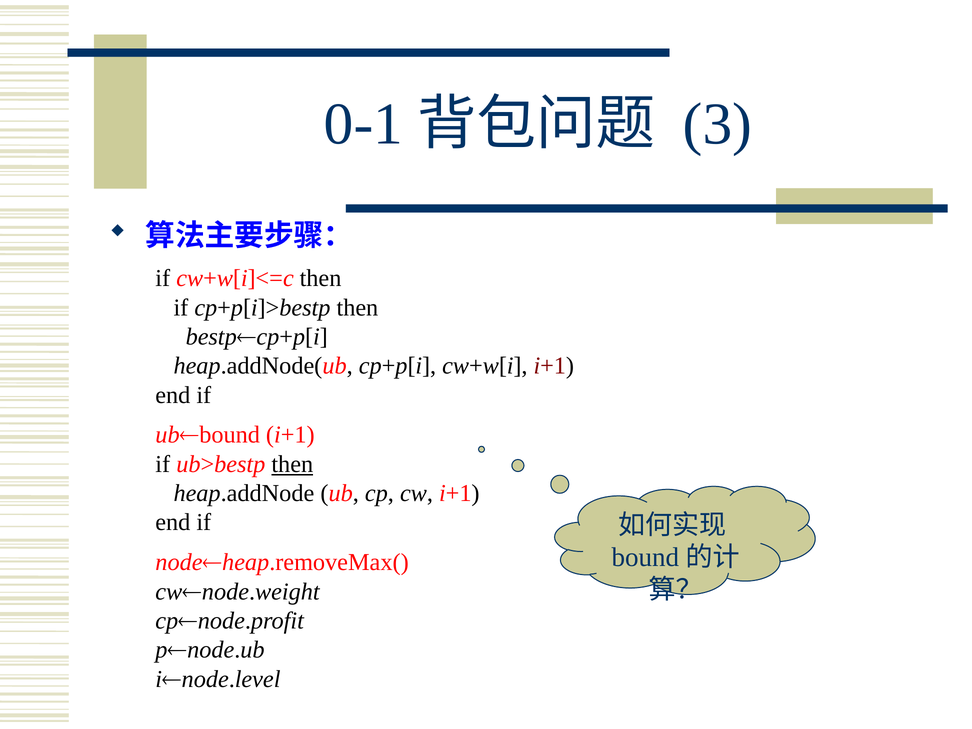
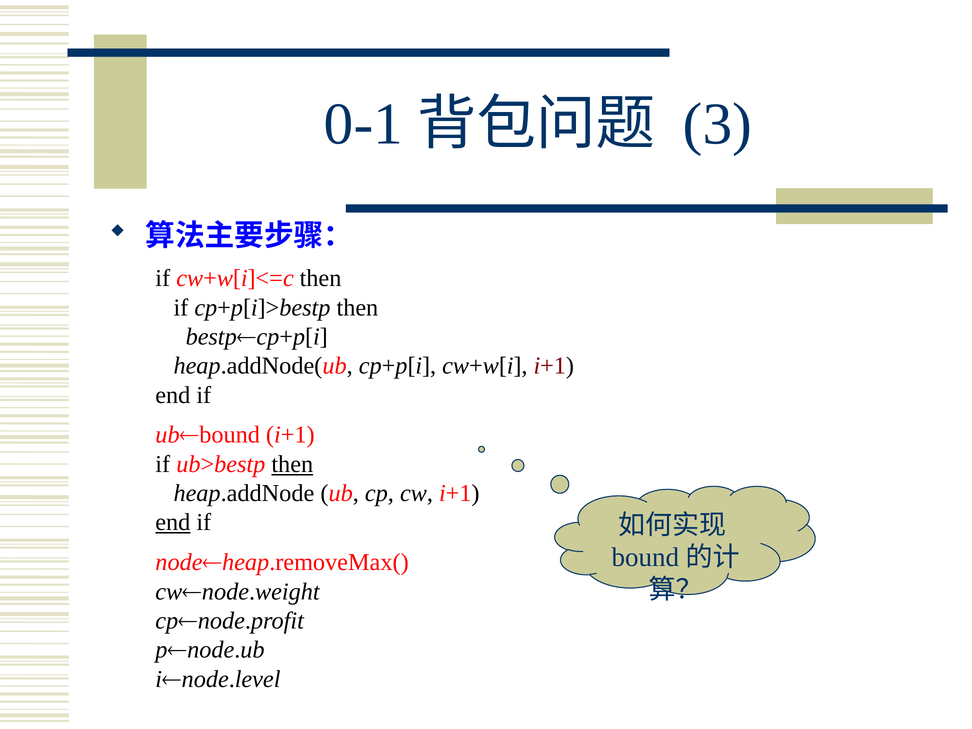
end at (173, 522) underline: none -> present
